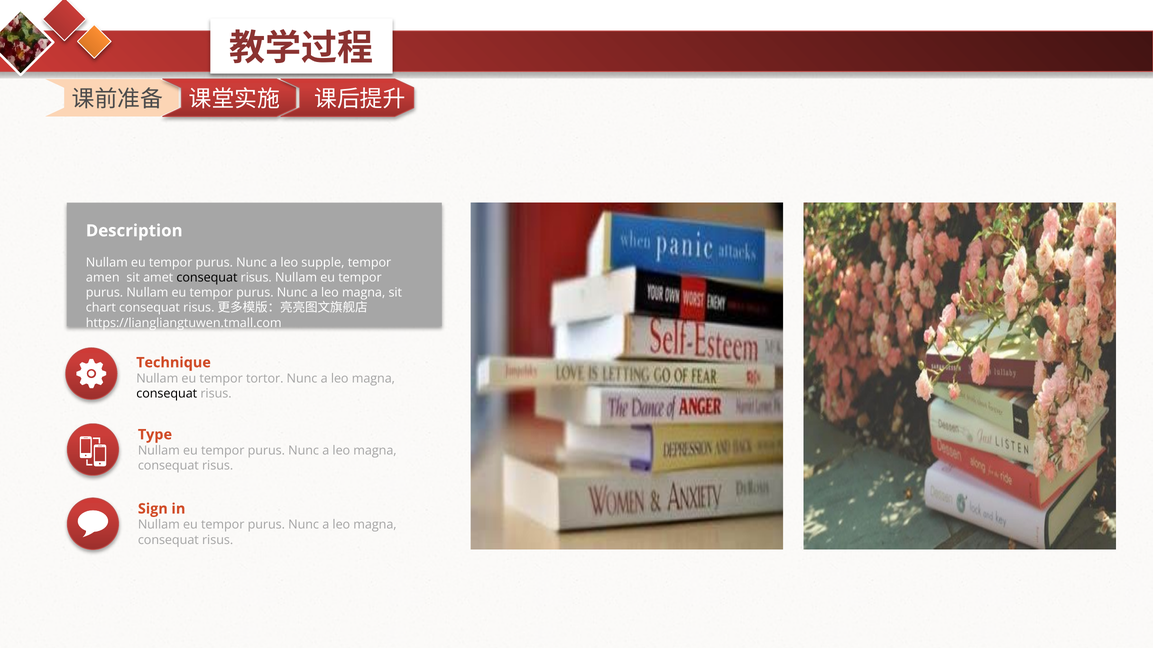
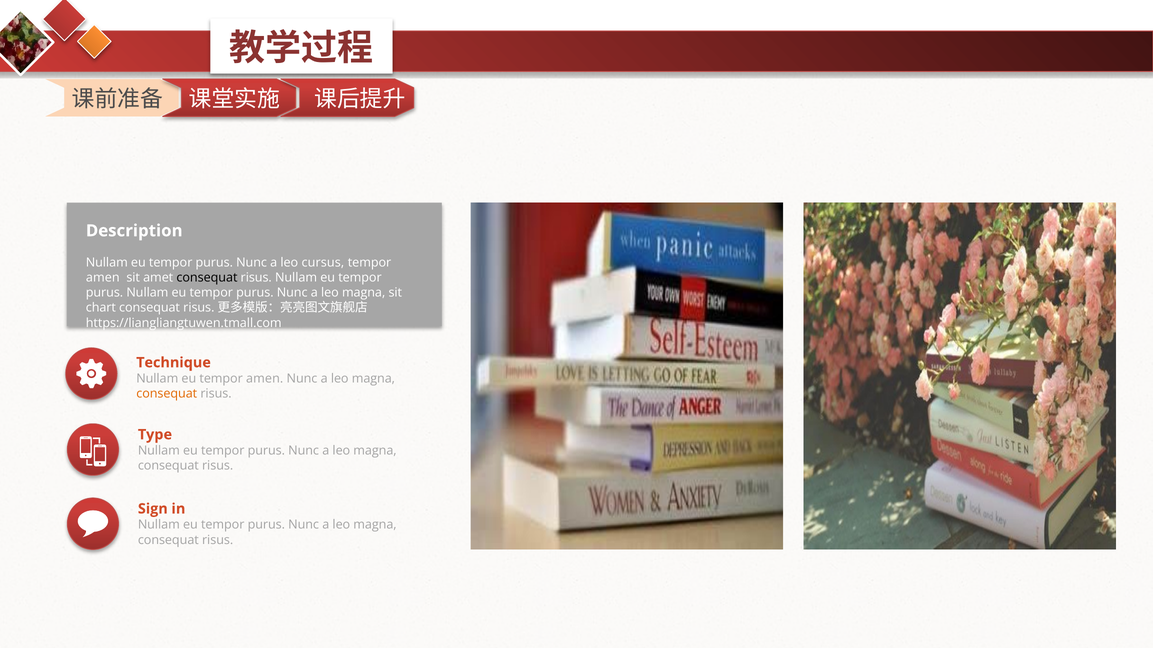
supple: supple -> cursus
eu tempor tortor: tortor -> amen
consequat at (167, 394) colour: black -> orange
